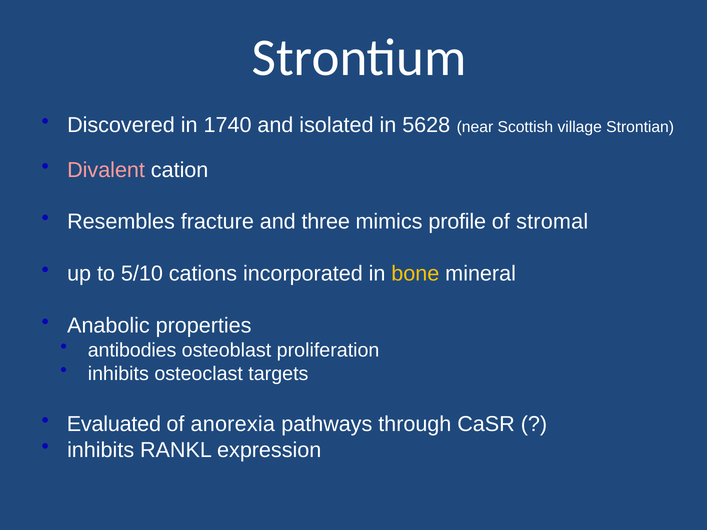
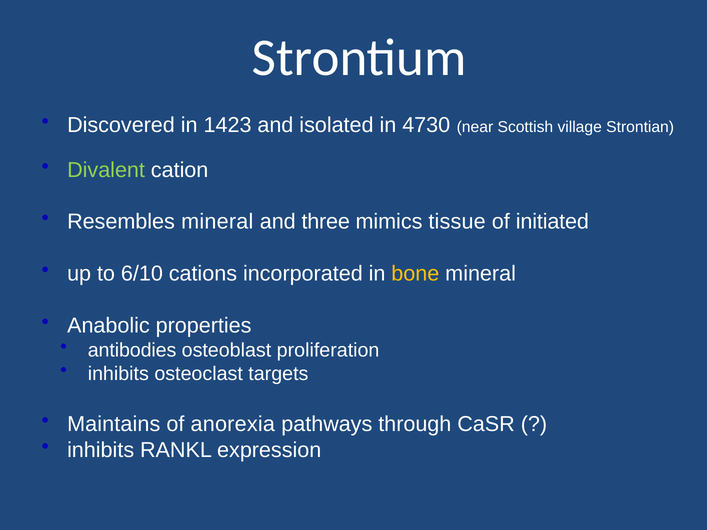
1740: 1740 -> 1423
5628: 5628 -> 4730
Divalent colour: pink -> light green
Resembles fracture: fracture -> mineral
profile: profile -> tissue
stromal: stromal -> initiated
5/10: 5/10 -> 6/10
Evaluated: Evaluated -> Maintains
